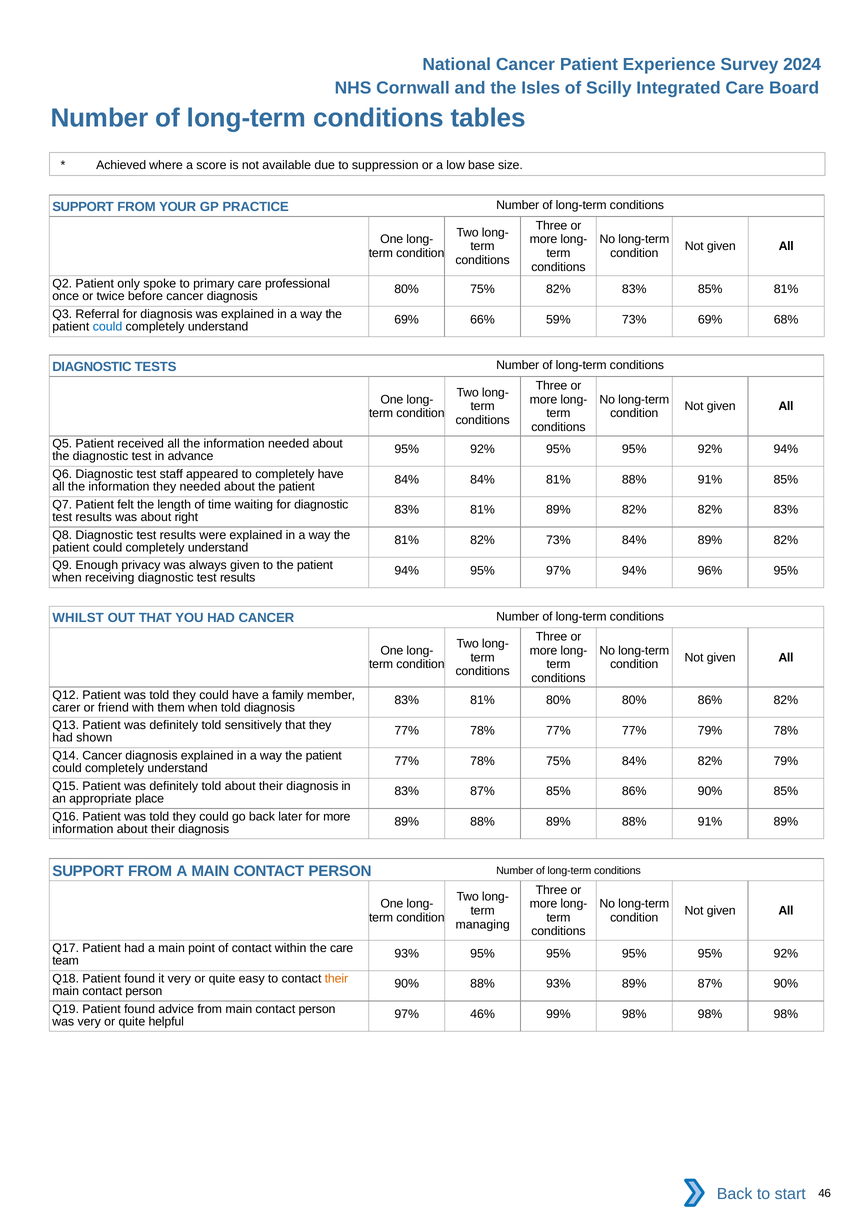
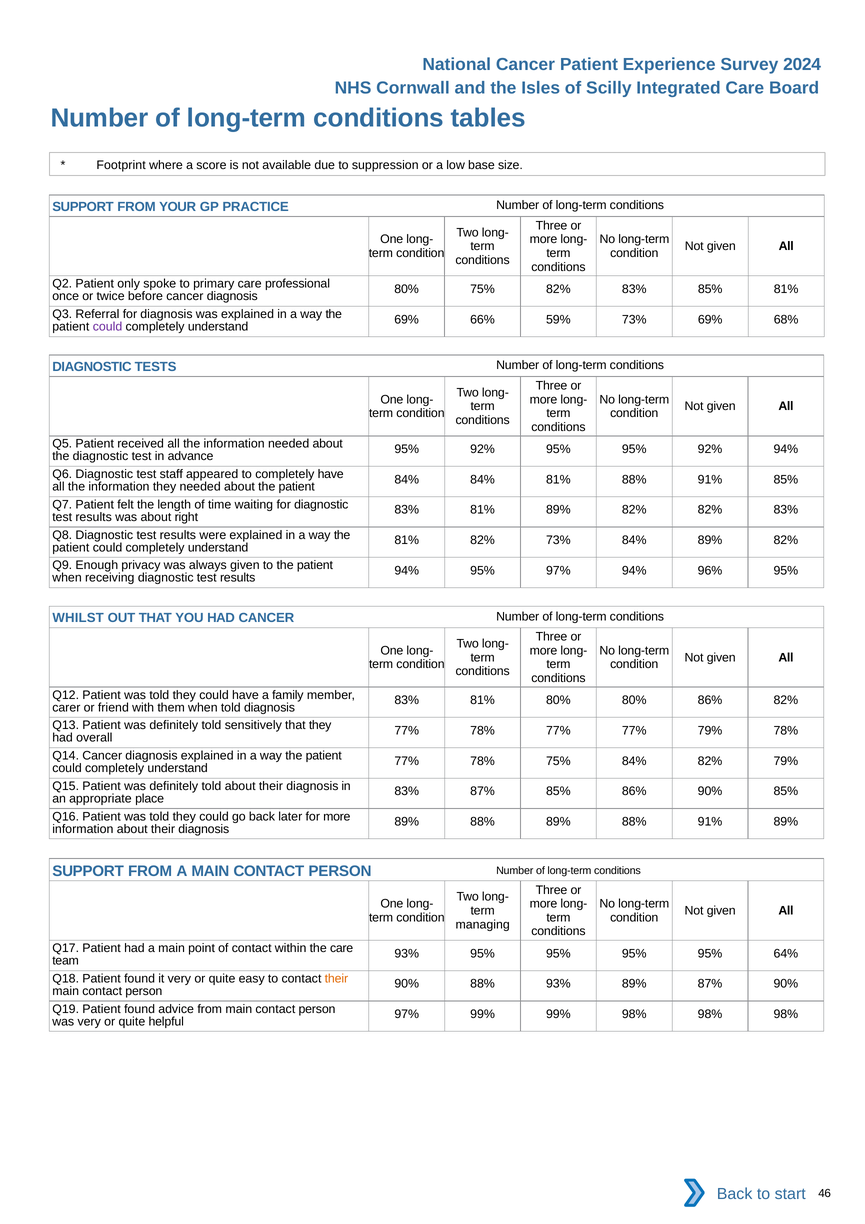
Achieved: Achieved -> Footprint
could at (108, 327) colour: blue -> purple
shown: shown -> overall
95% 95% 95% 92%: 92% -> 64%
97% 46%: 46% -> 99%
